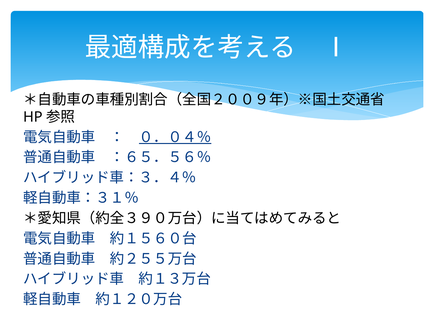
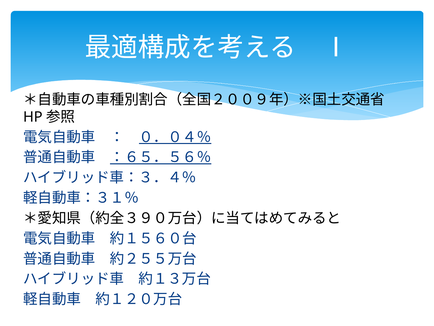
：６５．５６％ underline: none -> present
